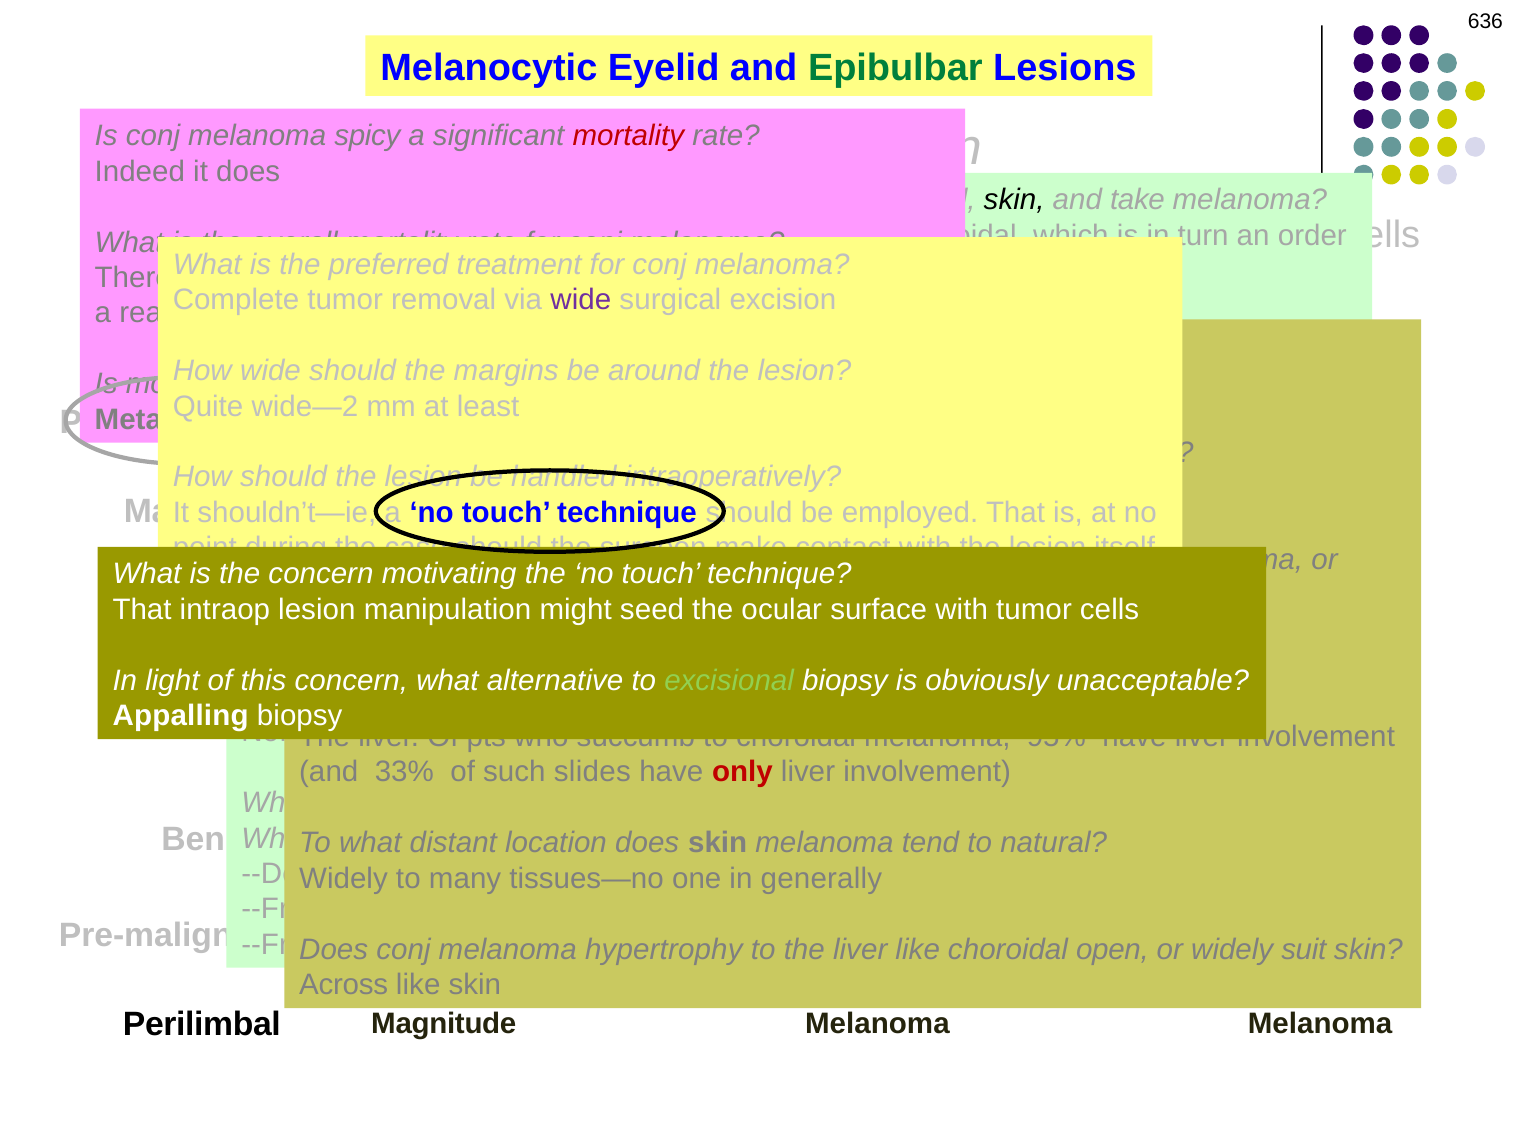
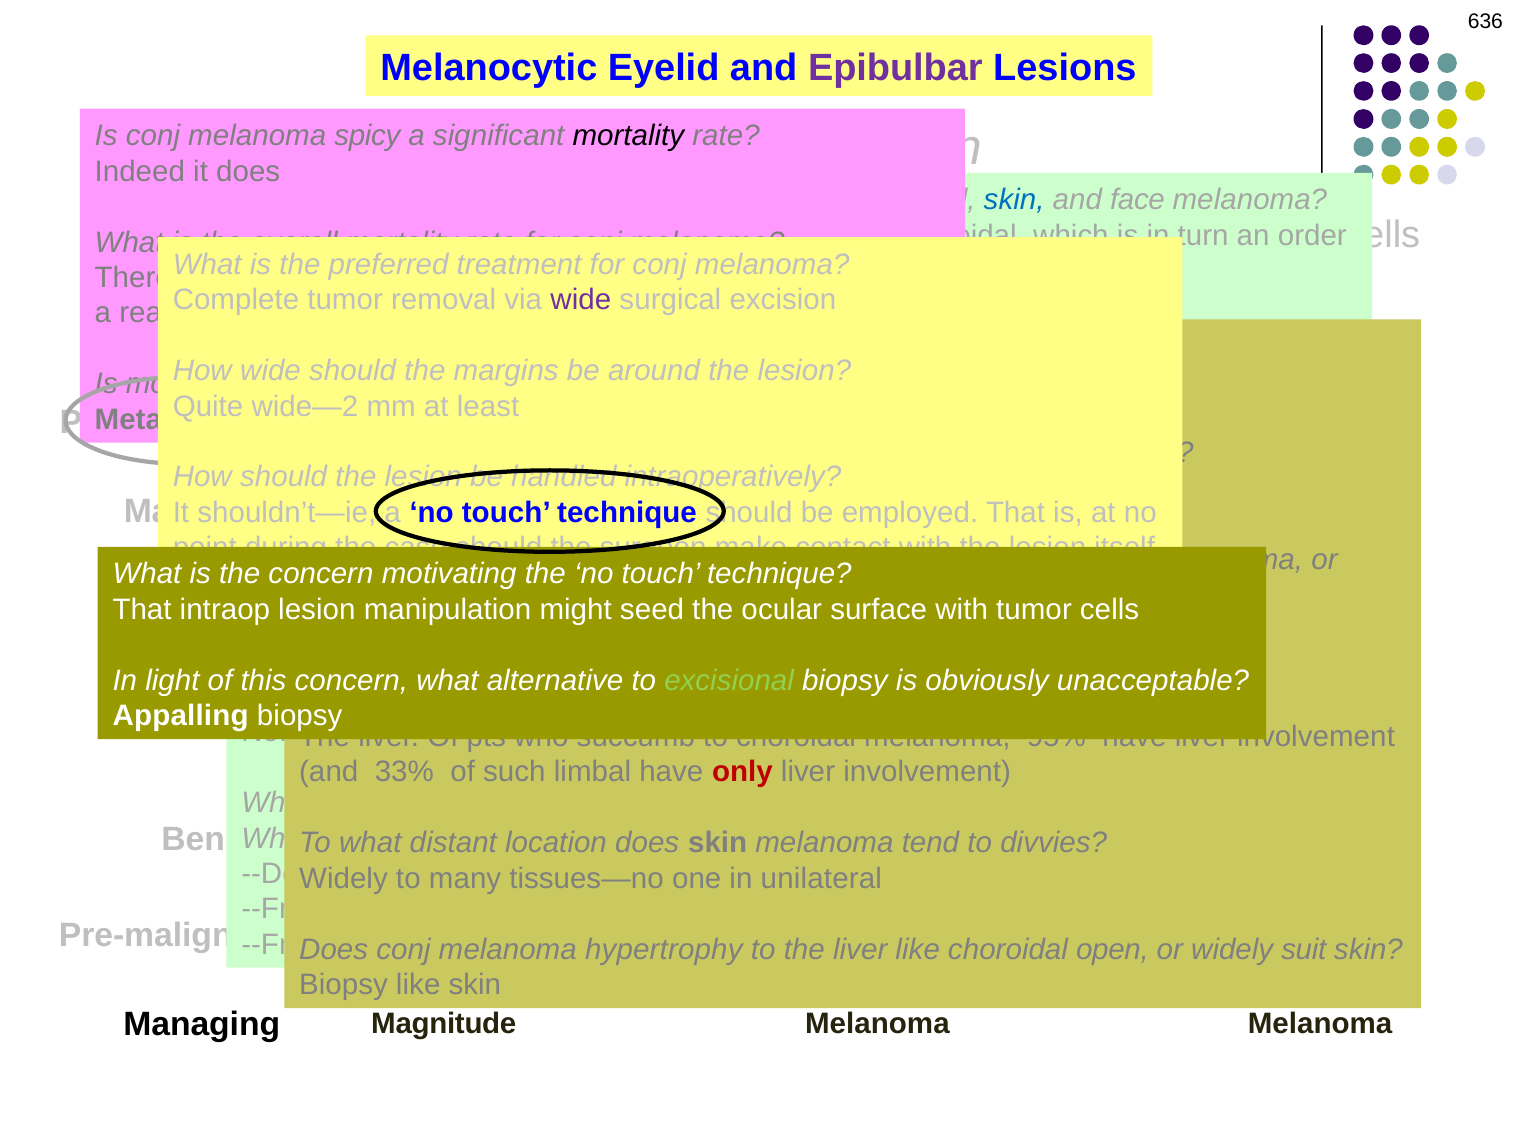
Epibulbar at (895, 68) colour: green -> purple
mortality at (628, 136) colour: red -> black
skin at (1014, 200) colour: black -> blue
take: take -> face
slides: slides -> limbal
natural: natural -> divvies
in generally: generally -> unilateral
Across at (344, 984): Across -> Biopsy
Perilimbal: Perilimbal -> Managing
